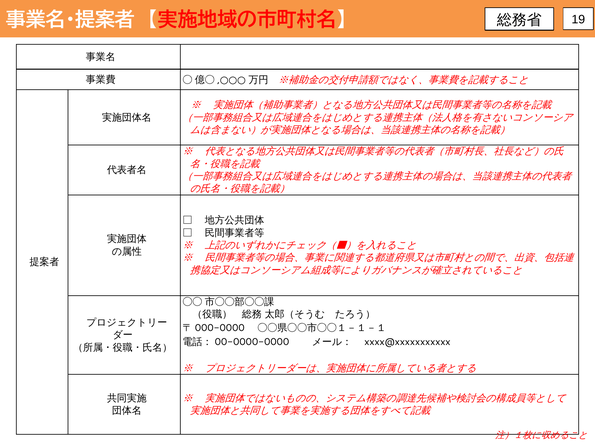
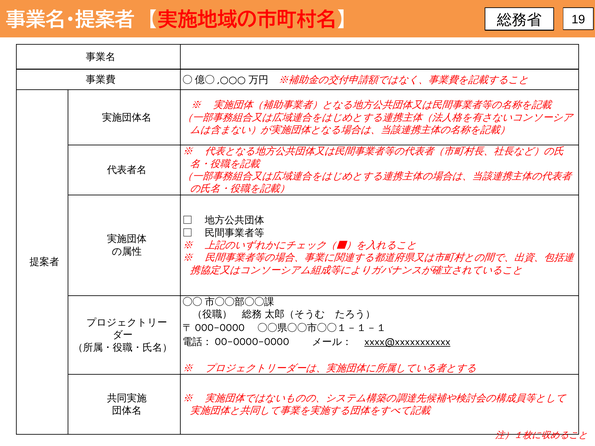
xxxx@xxxxxxxxxxx underline: none -> present
